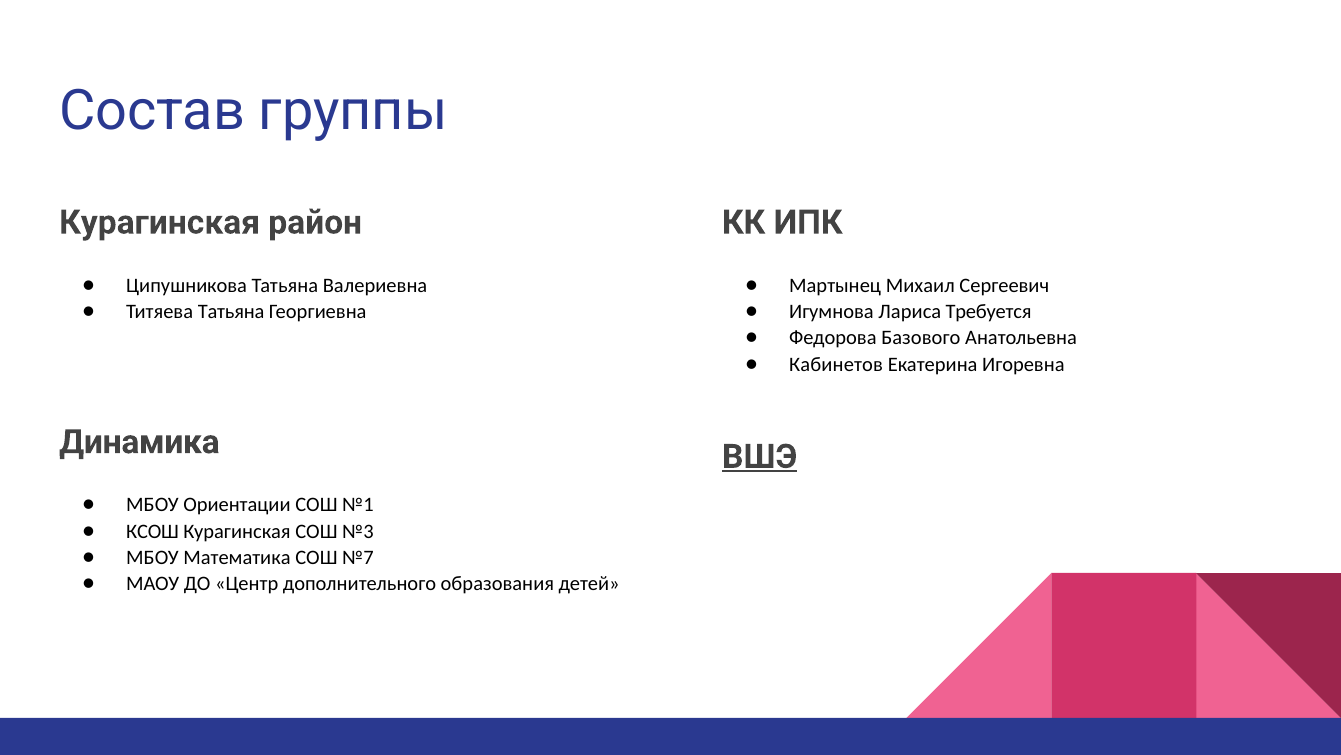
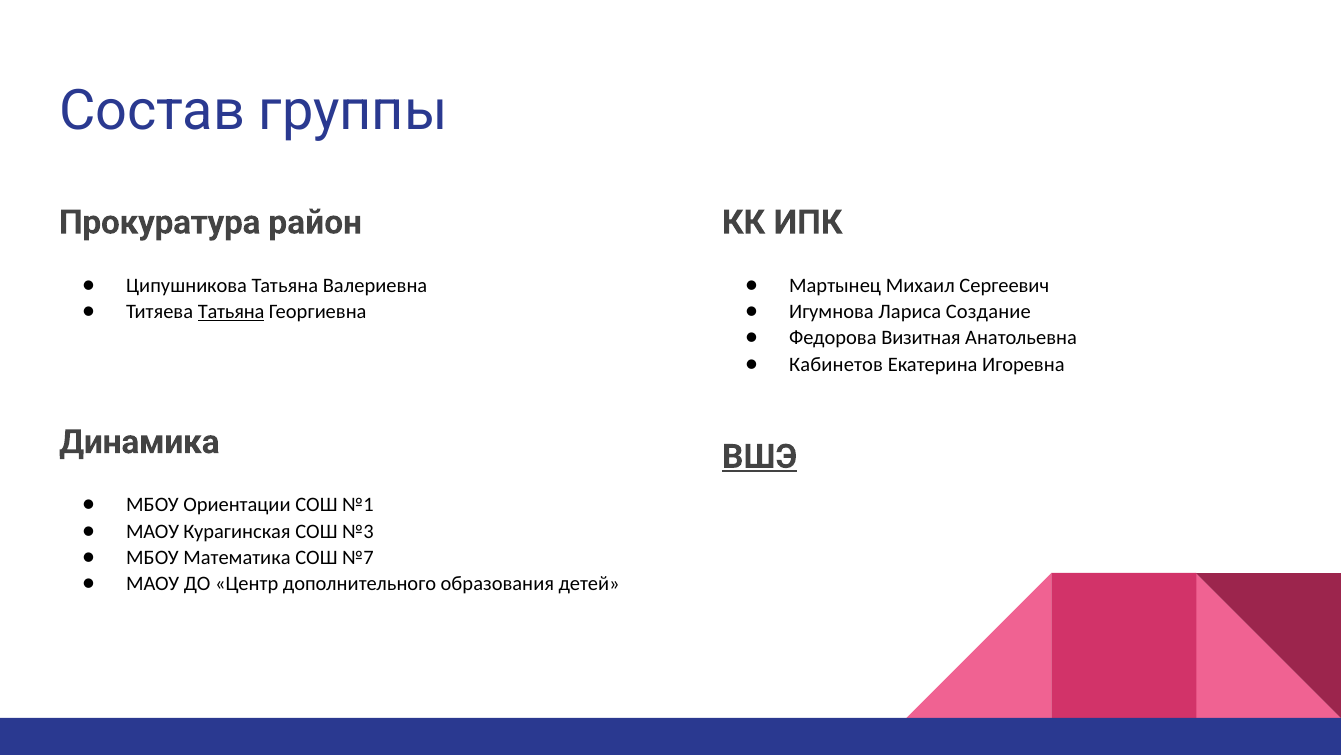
Курагинская at (160, 222): Курагинская -> Прокуратура
Татьяна at (231, 311) underline: none -> present
Требуется: Требуется -> Создание
Базового: Базового -> Визитная
КСОШ at (153, 531): КСОШ -> МАОУ
